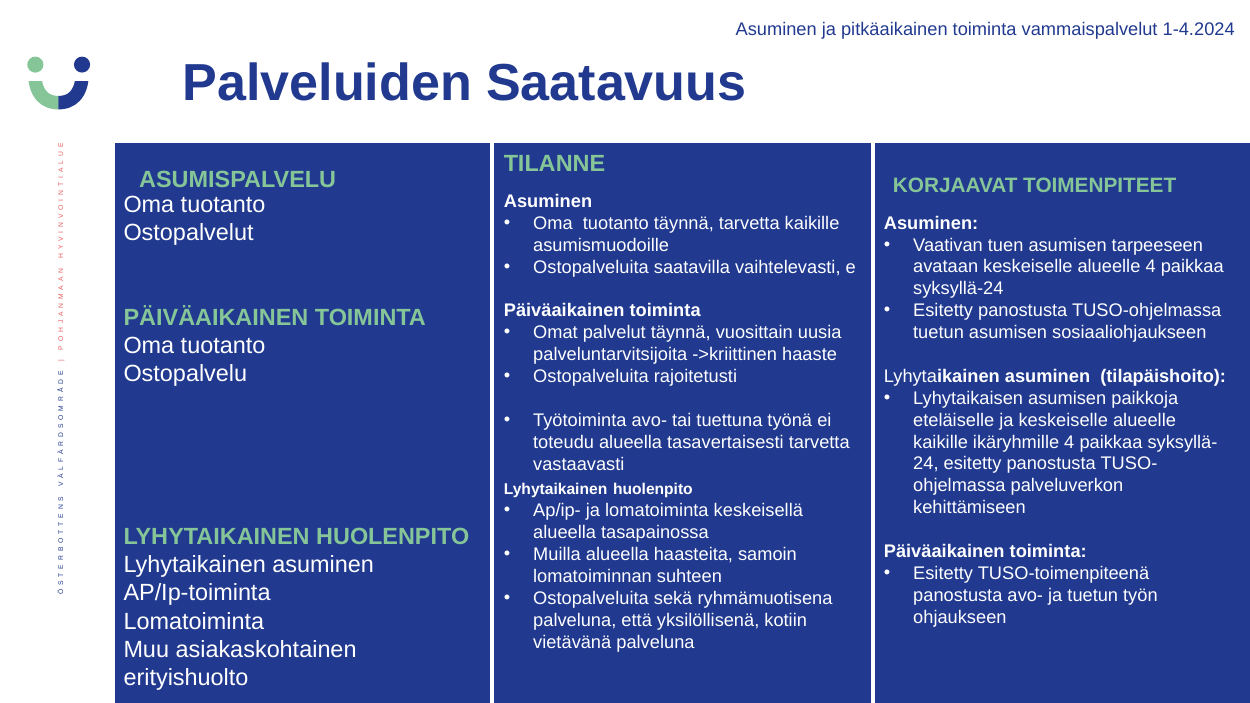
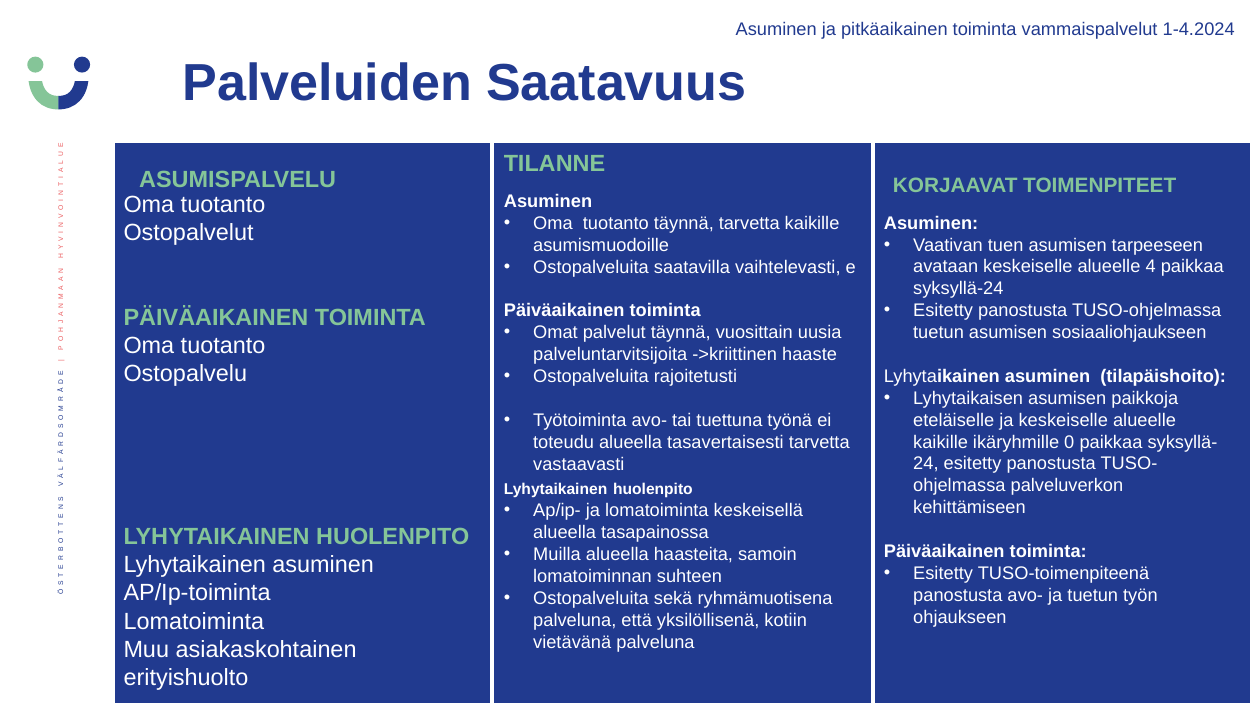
ikäryhmille 4: 4 -> 0
